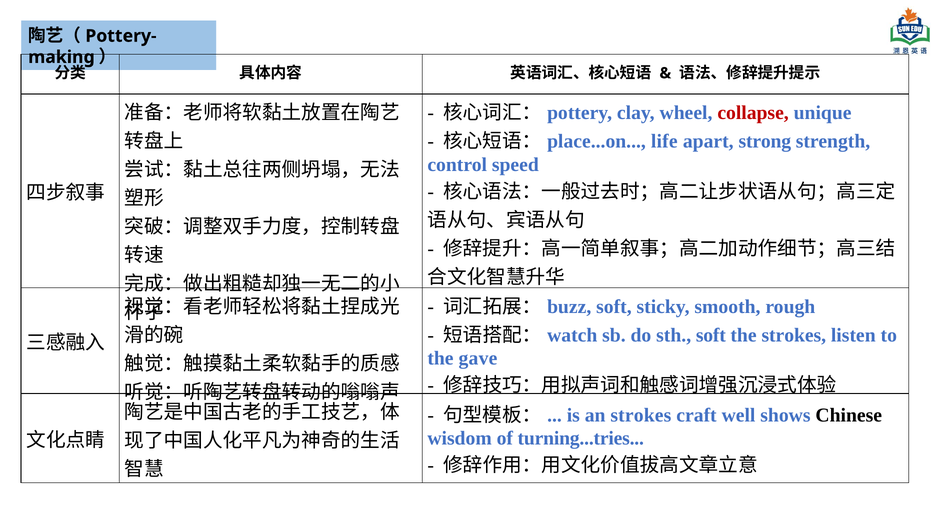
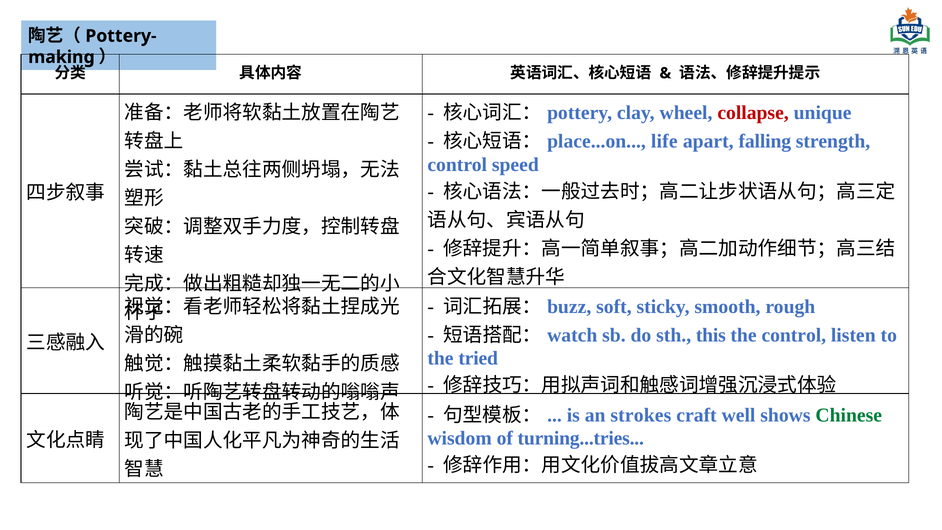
strong: strong -> falling
sth soft: soft -> this
the strokes: strokes -> control
gave: gave -> tried
Chinese colour: black -> green
